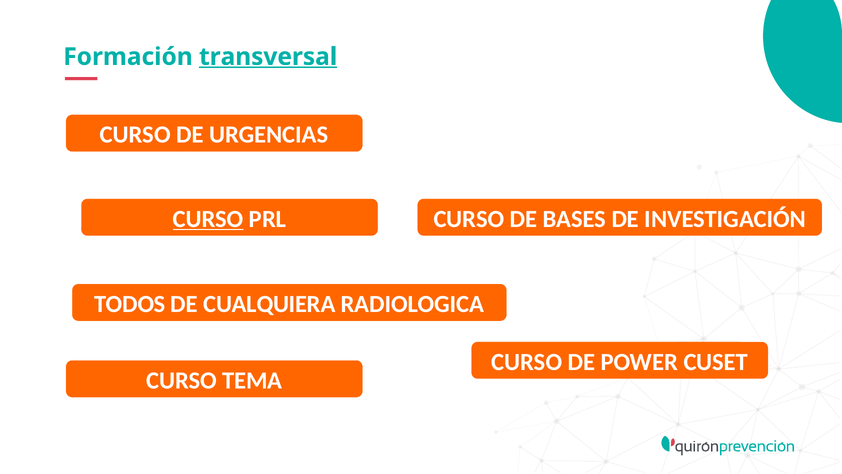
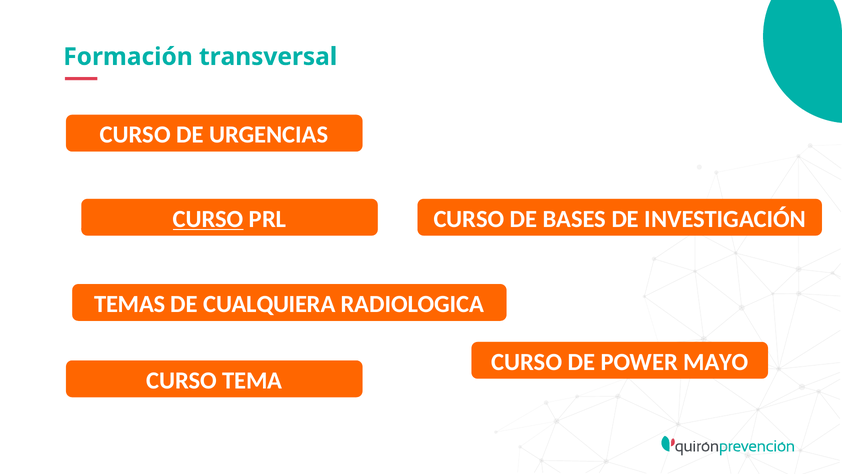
transversal underline: present -> none
TODOS: TODOS -> TEMAS
CUSET: CUSET -> MAYO
